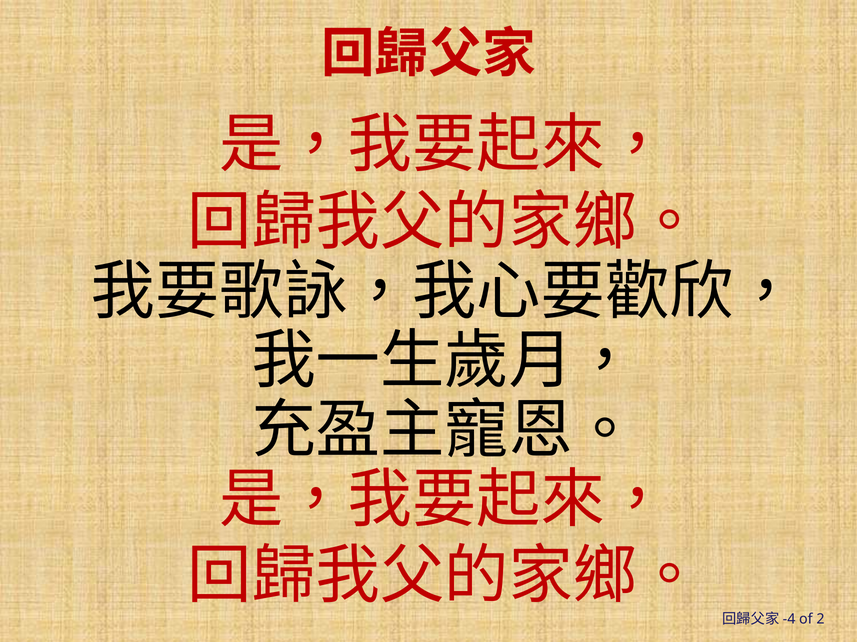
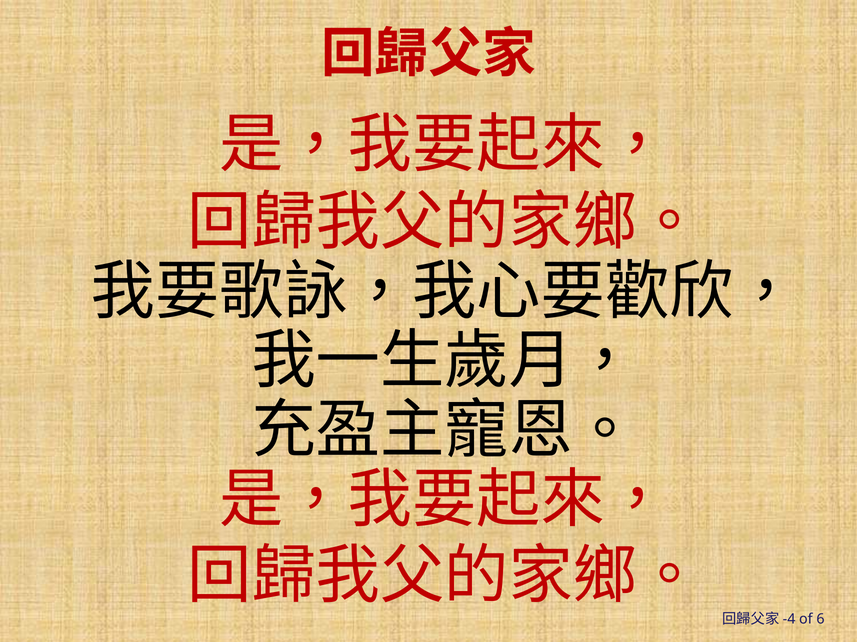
2: 2 -> 6
